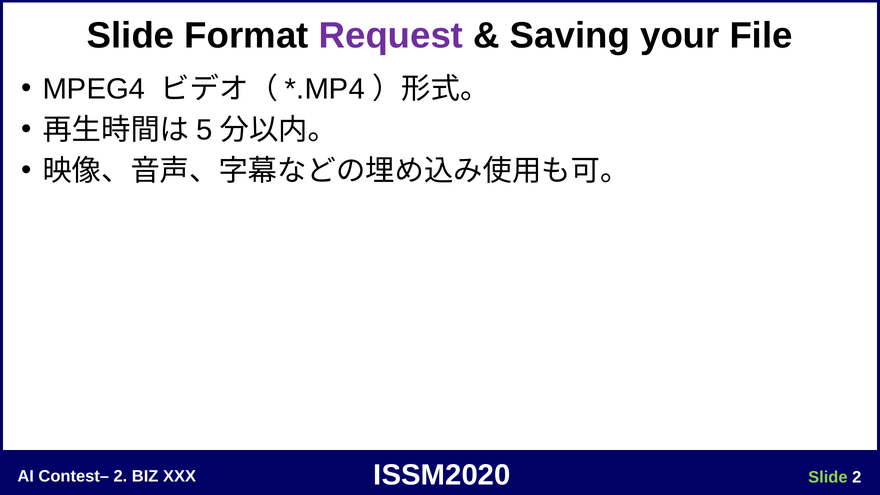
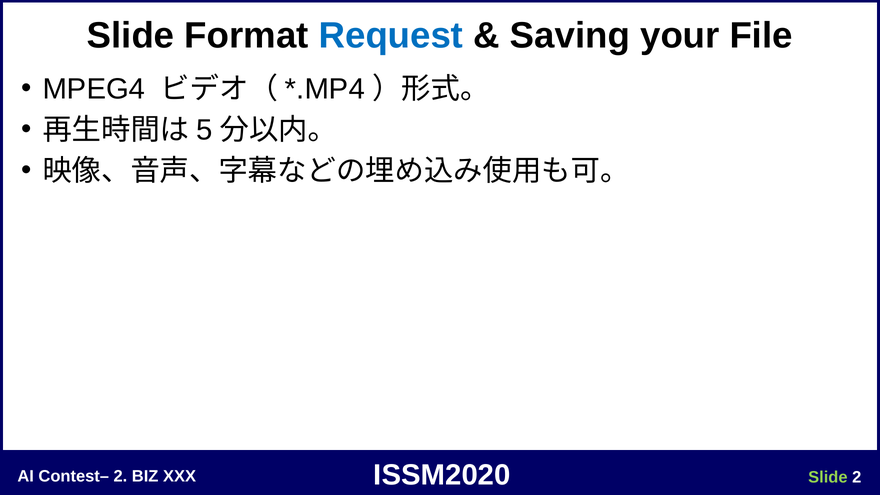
Request colour: purple -> blue
